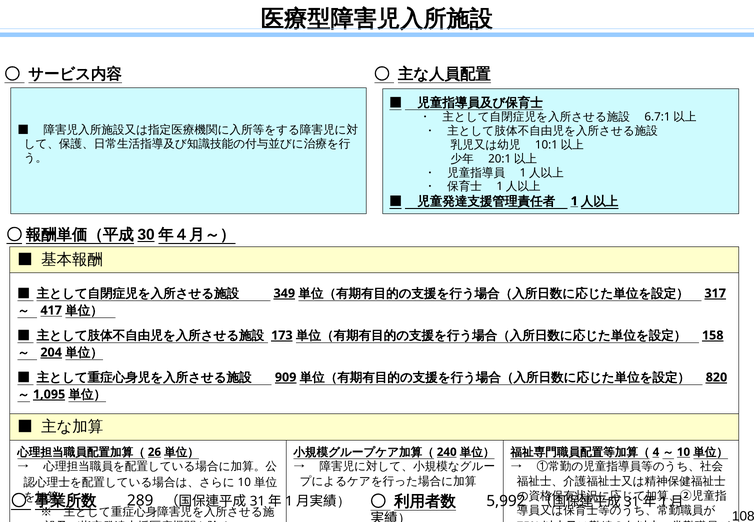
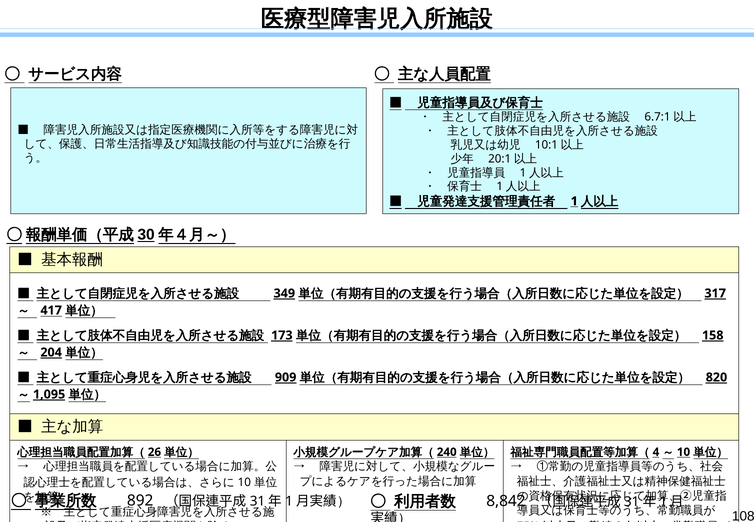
289: 289 -> 892
5,992: 5,992 -> 8,842
